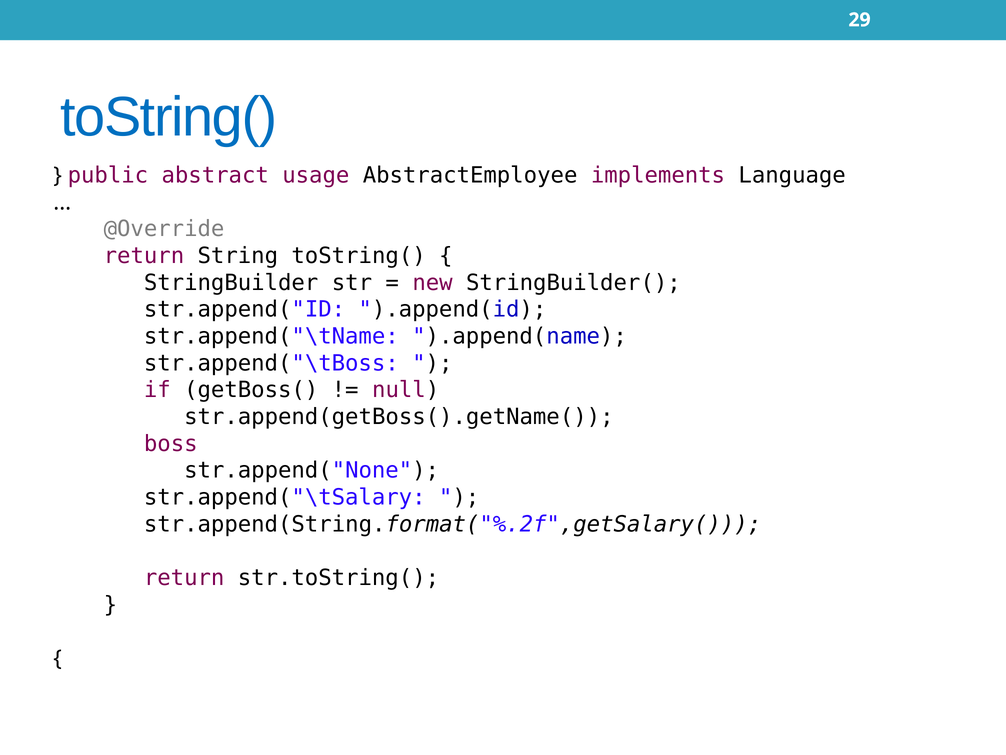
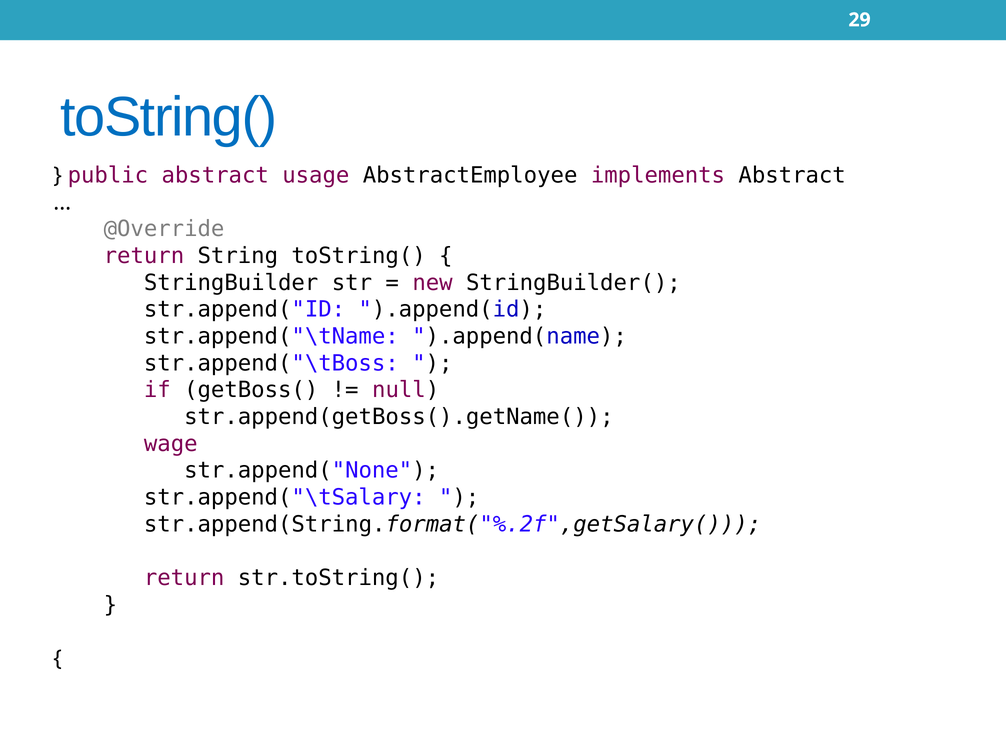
implements Language: Language -> Abstract
boss: boss -> wage
